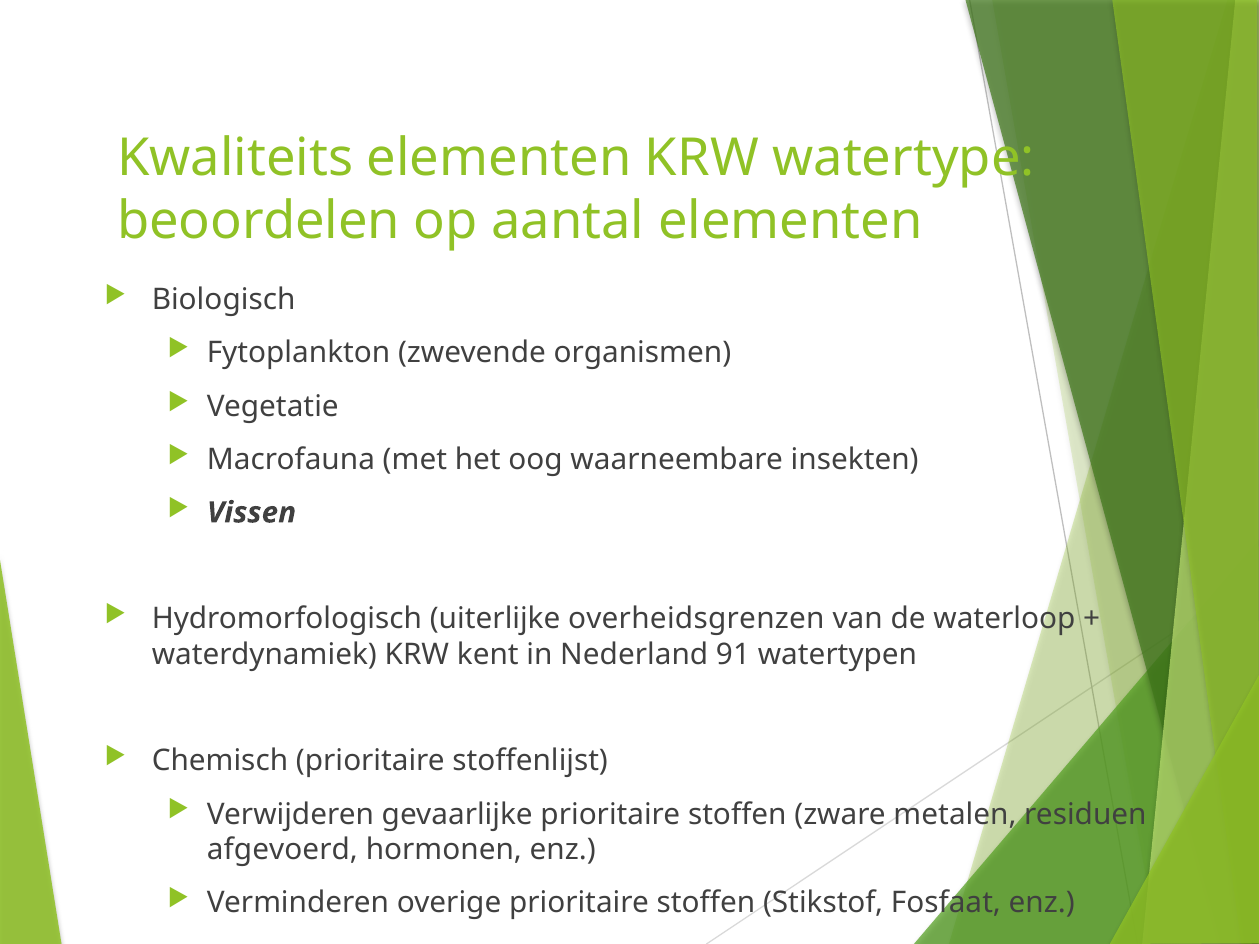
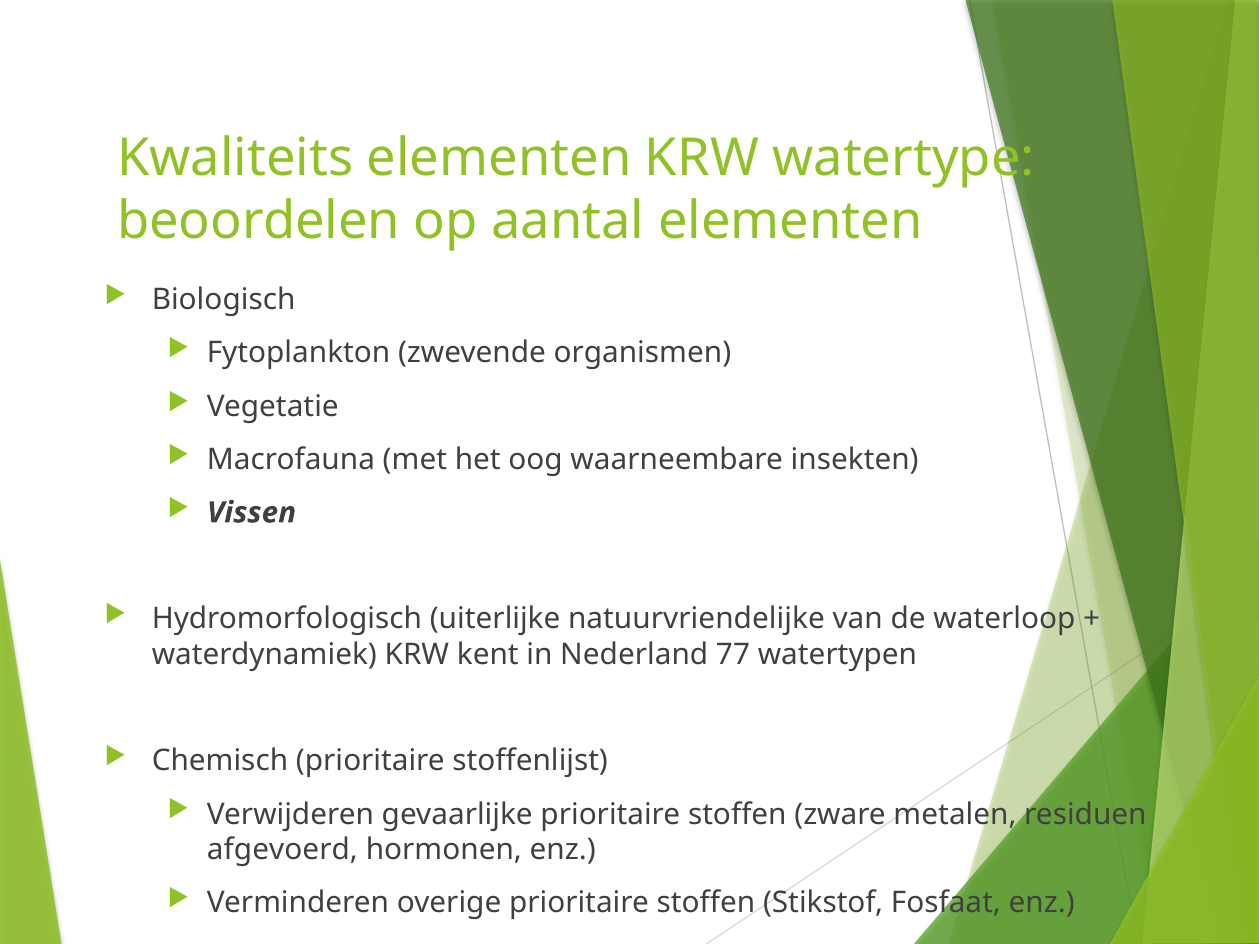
overheidsgrenzen: overheidsgrenzen -> natuurvriendelijke
91: 91 -> 77
